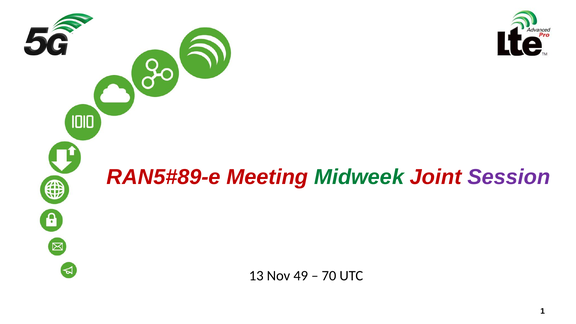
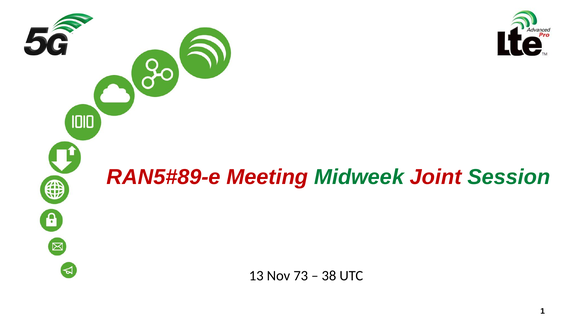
Session colour: purple -> green
49: 49 -> 73
70: 70 -> 38
